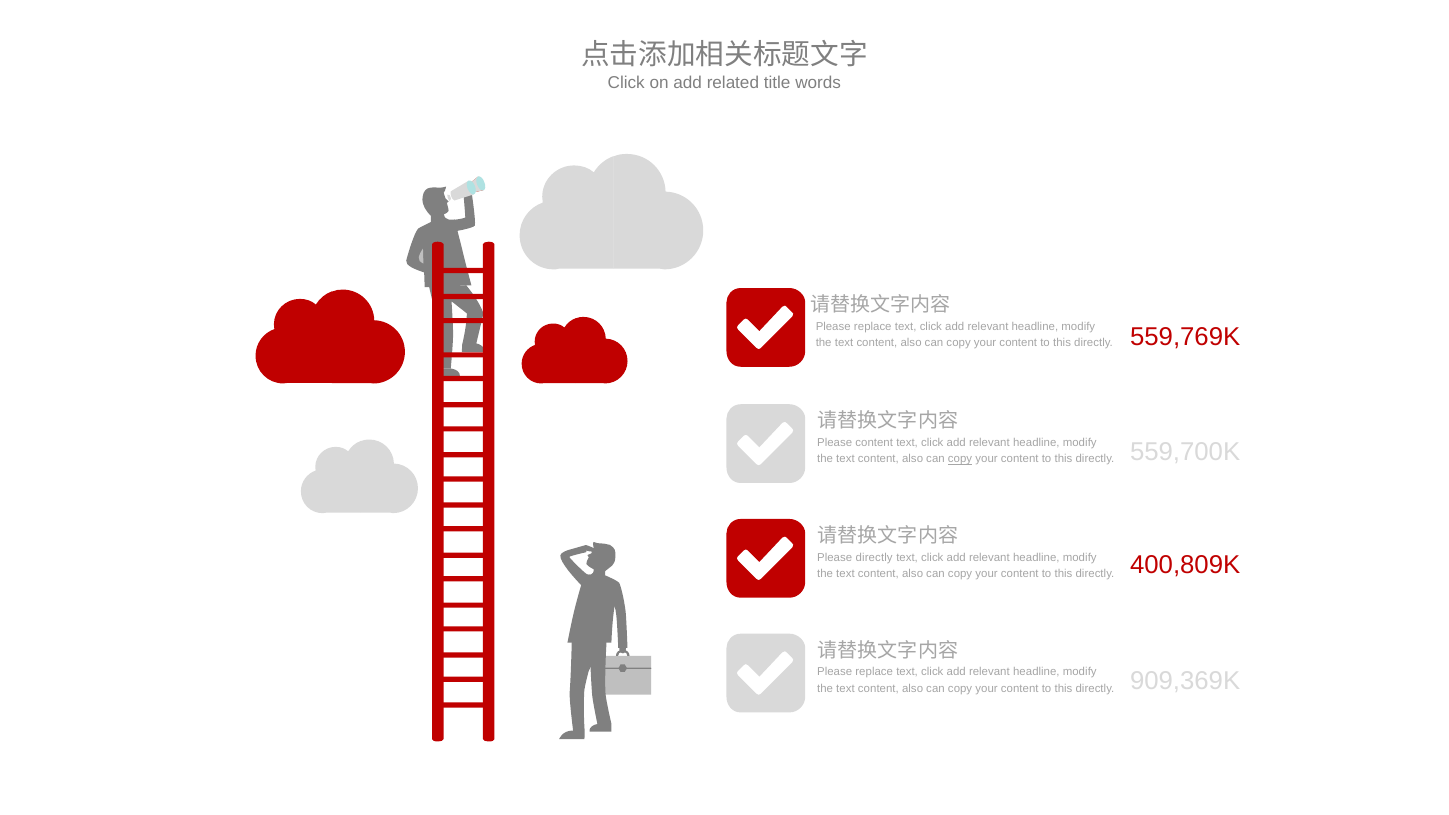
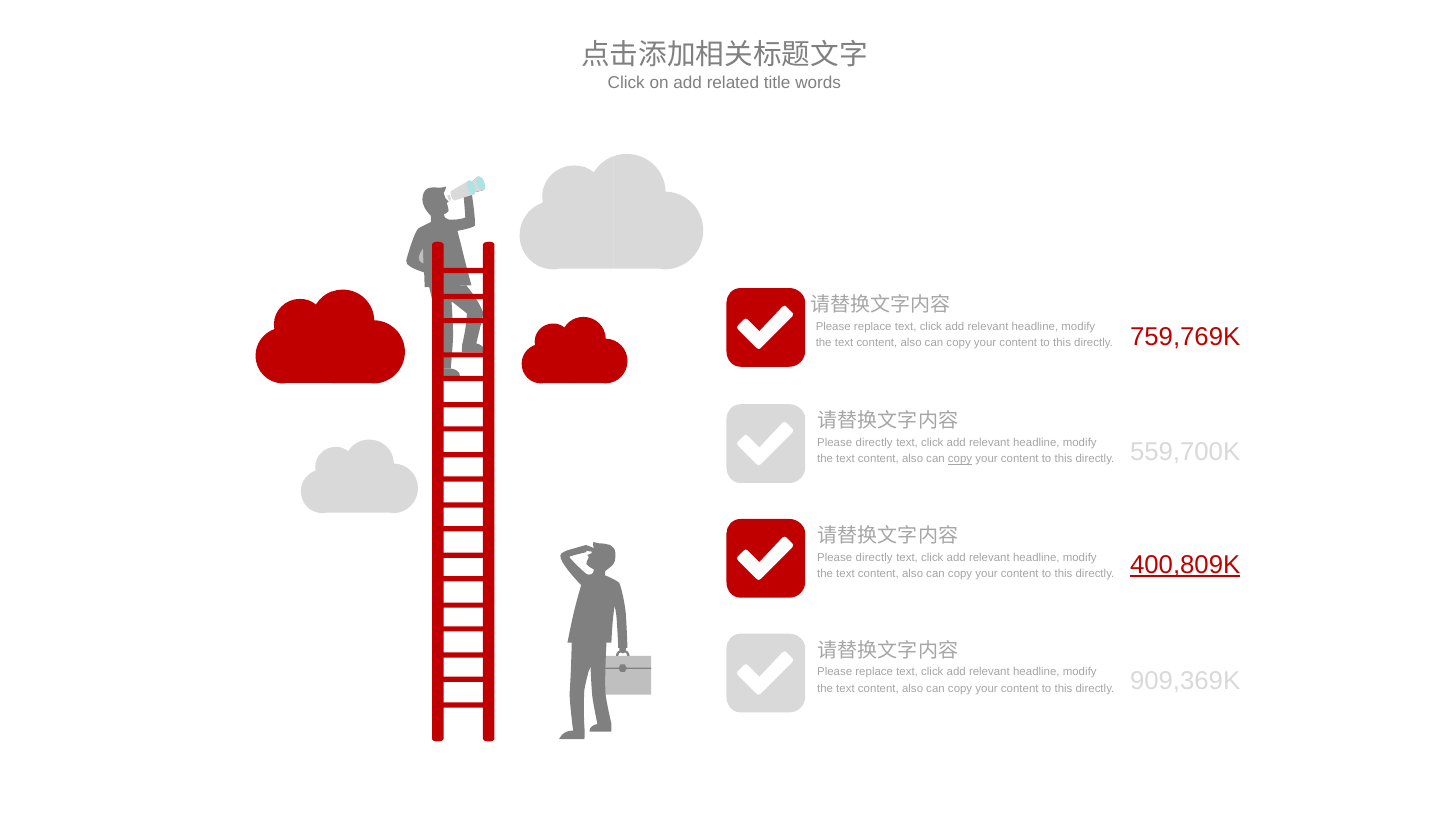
559,769K: 559,769K -> 759,769K
content at (874, 443): content -> directly
400,809K underline: none -> present
